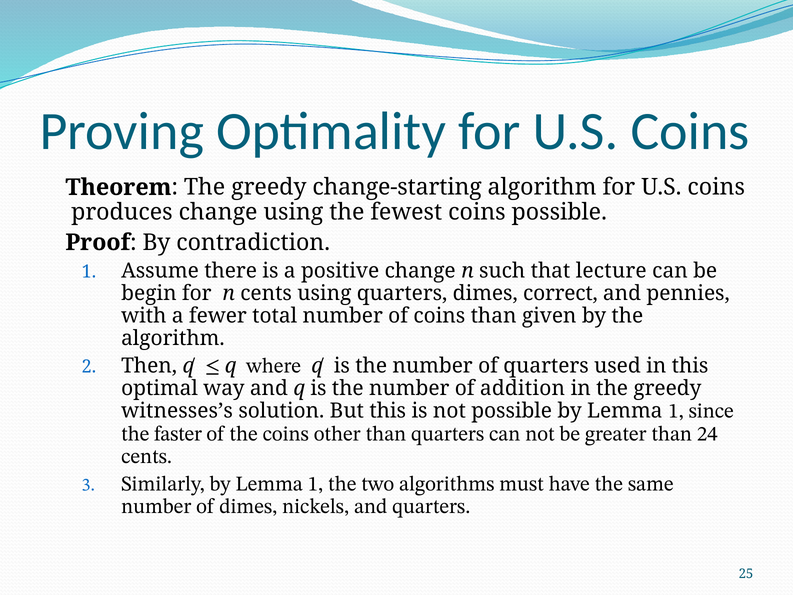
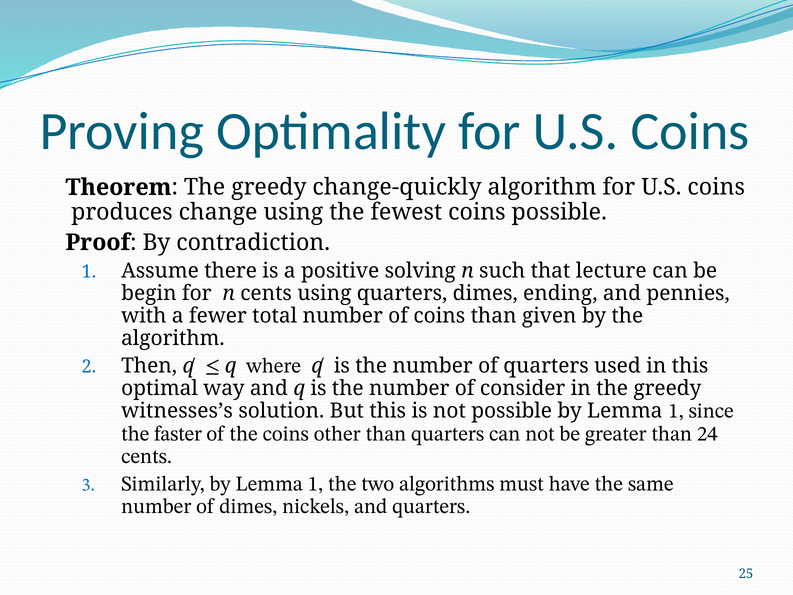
change-starting: change-starting -> change-quickly
positive change: change -> solving
correct: correct -> ending
addition: addition -> consider
